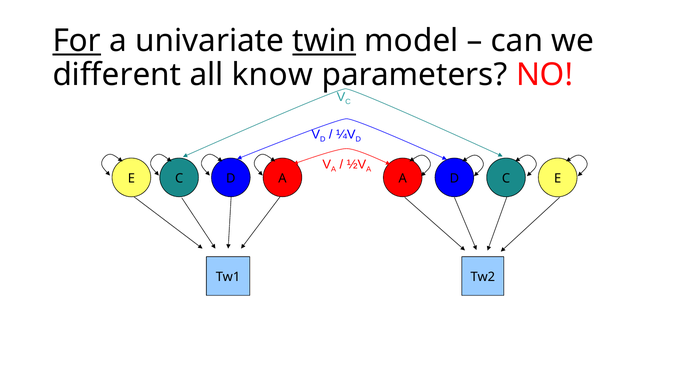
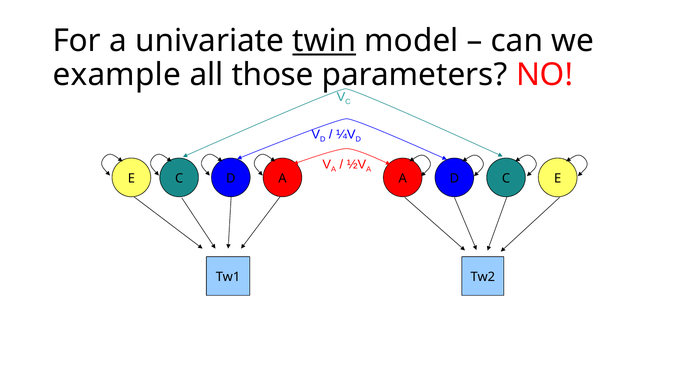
For underline: present -> none
different: different -> example
know: know -> those
